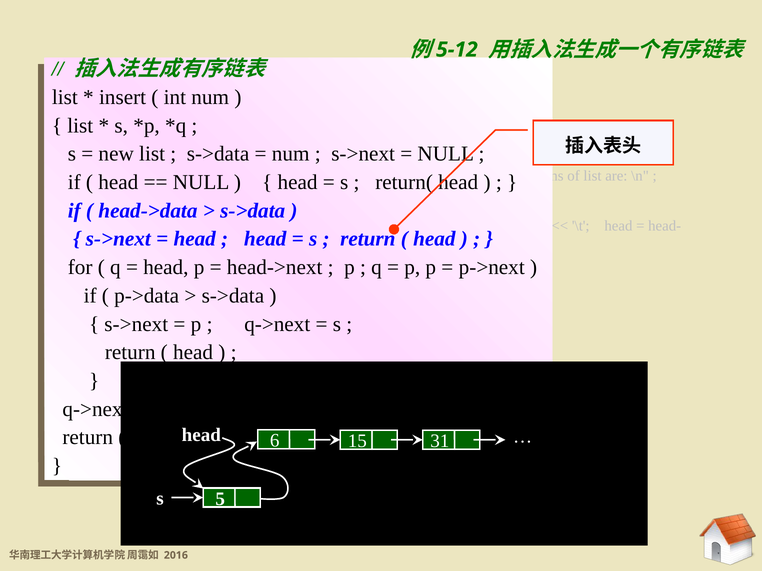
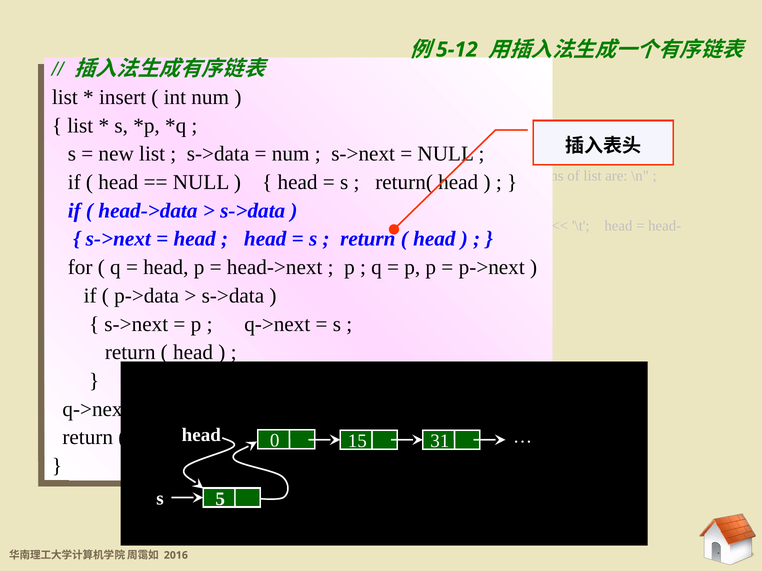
6 at (275, 441): 6 -> 0
